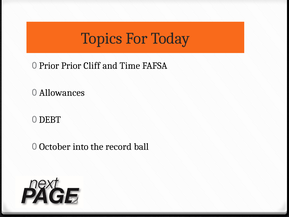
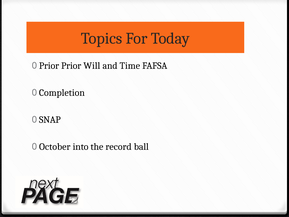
Cliff: Cliff -> Will
Allowances: Allowances -> Completion
DEBT: DEBT -> SNAP
